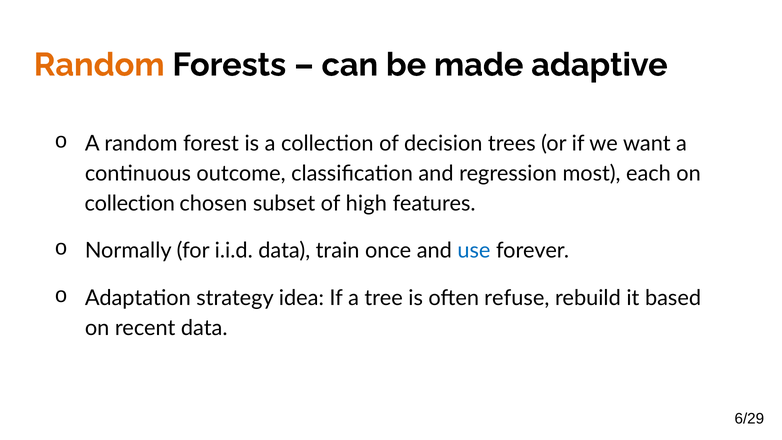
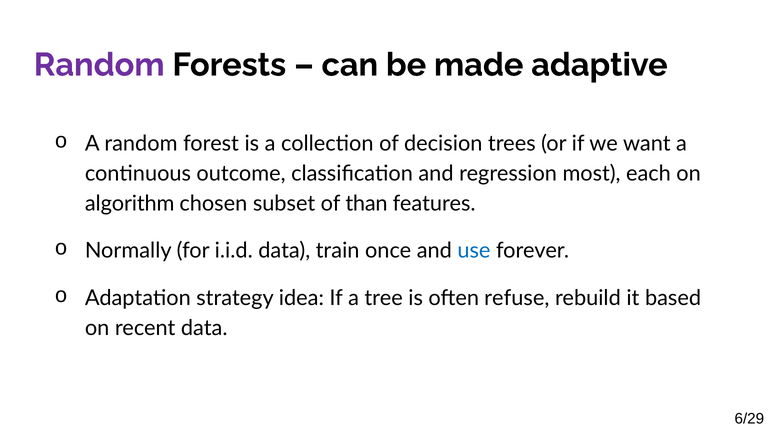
Random at (99, 65) colour: orange -> purple
collection at (130, 203): collection -> algorithm
high: high -> than
